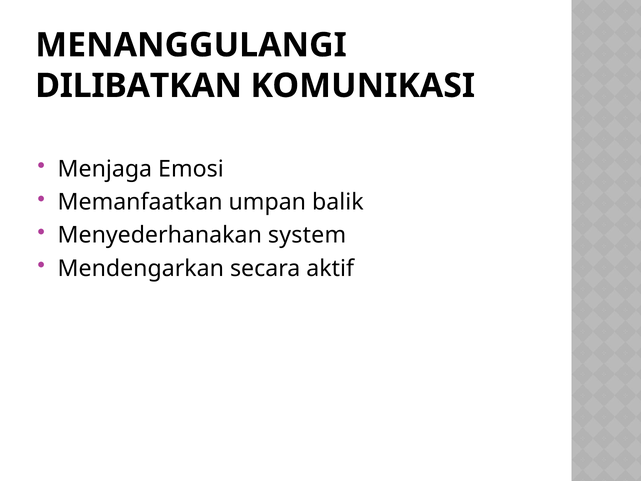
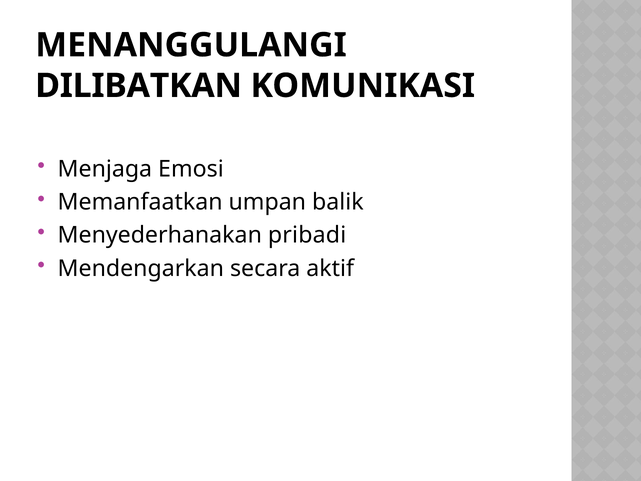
system: system -> pribadi
